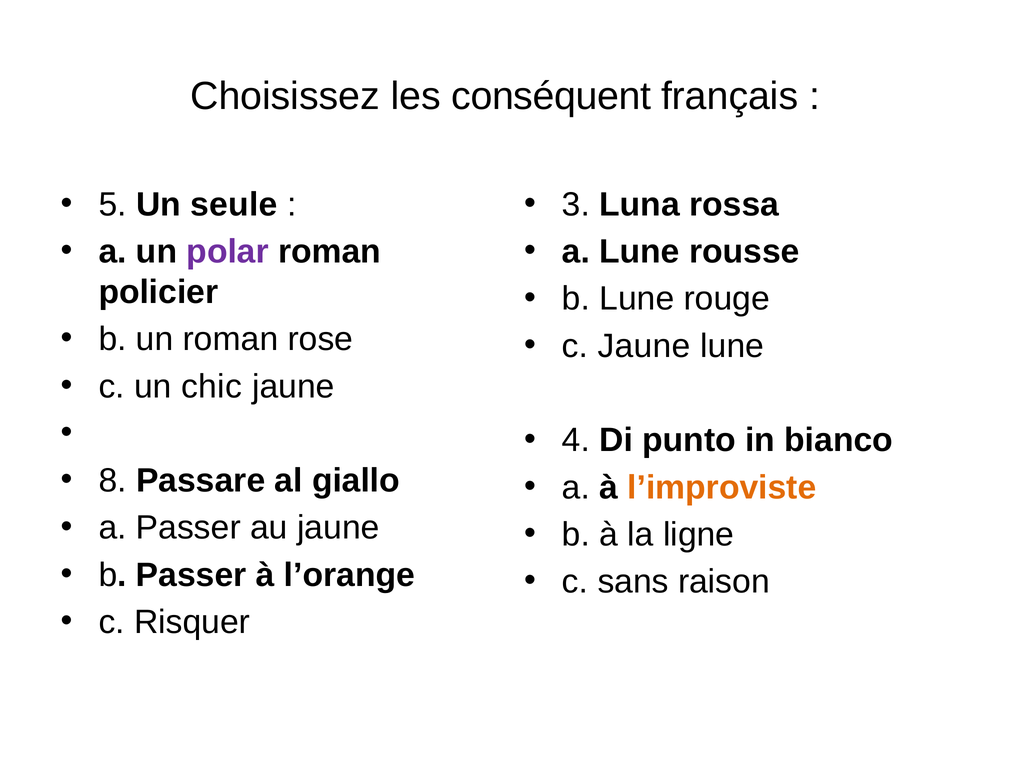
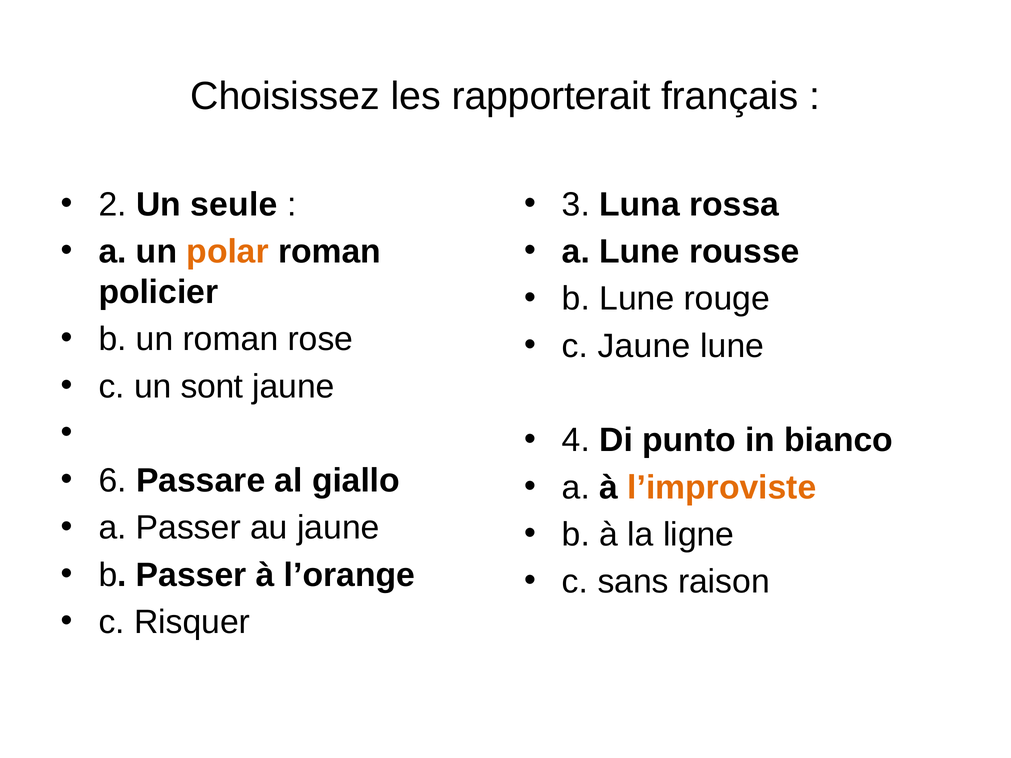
conséquent: conséquent -> rapporterait
5: 5 -> 2
polar colour: purple -> orange
chic: chic -> sont
8: 8 -> 6
